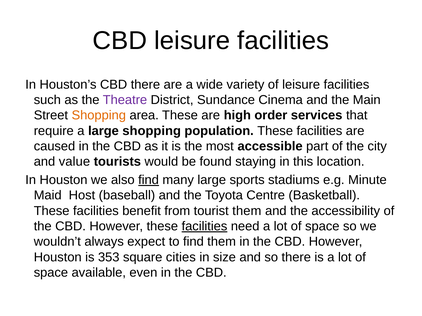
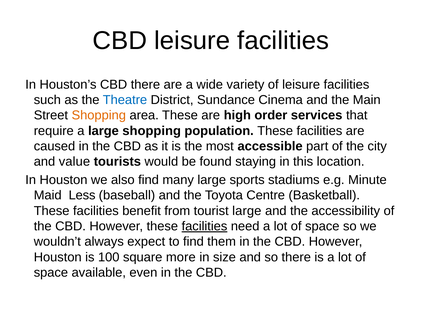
Theatre colour: purple -> blue
find at (149, 180) underline: present -> none
Host: Host -> Less
tourist them: them -> large
353: 353 -> 100
cities: cities -> more
